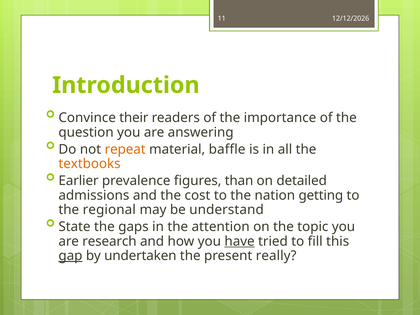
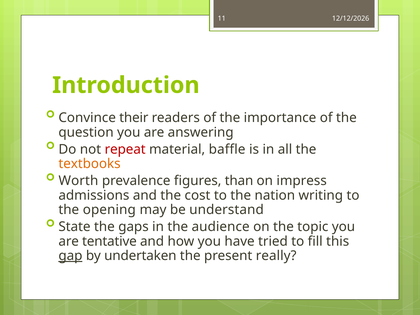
repeat colour: orange -> red
Earlier: Earlier -> Worth
detailed: detailed -> impress
getting: getting -> writing
regional: regional -> opening
attention: attention -> audience
research: research -> tentative
have underline: present -> none
